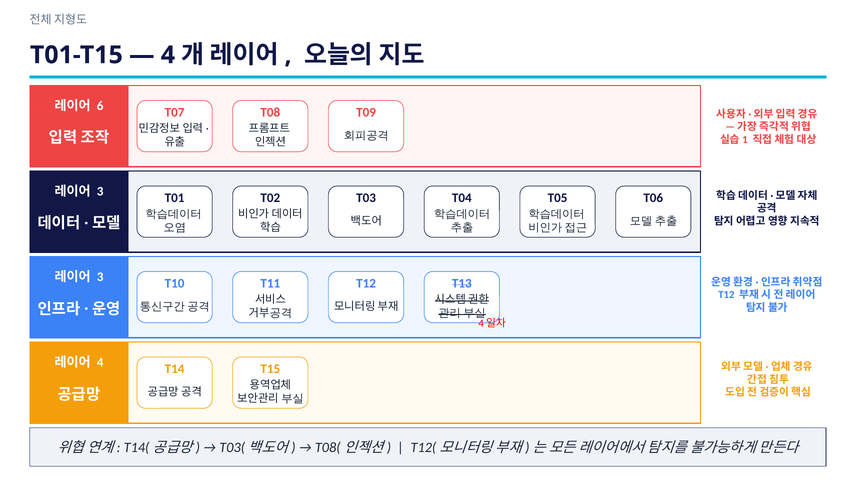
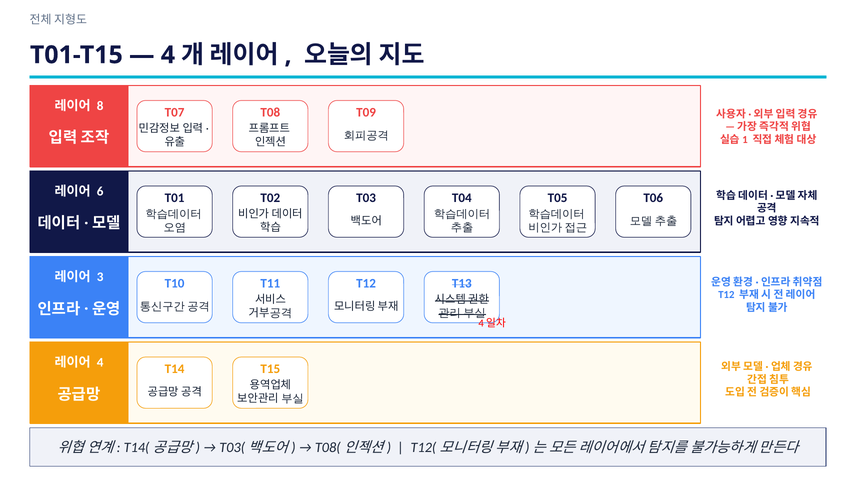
6: 6 -> 8
3 at (100, 192): 3 -> 6
